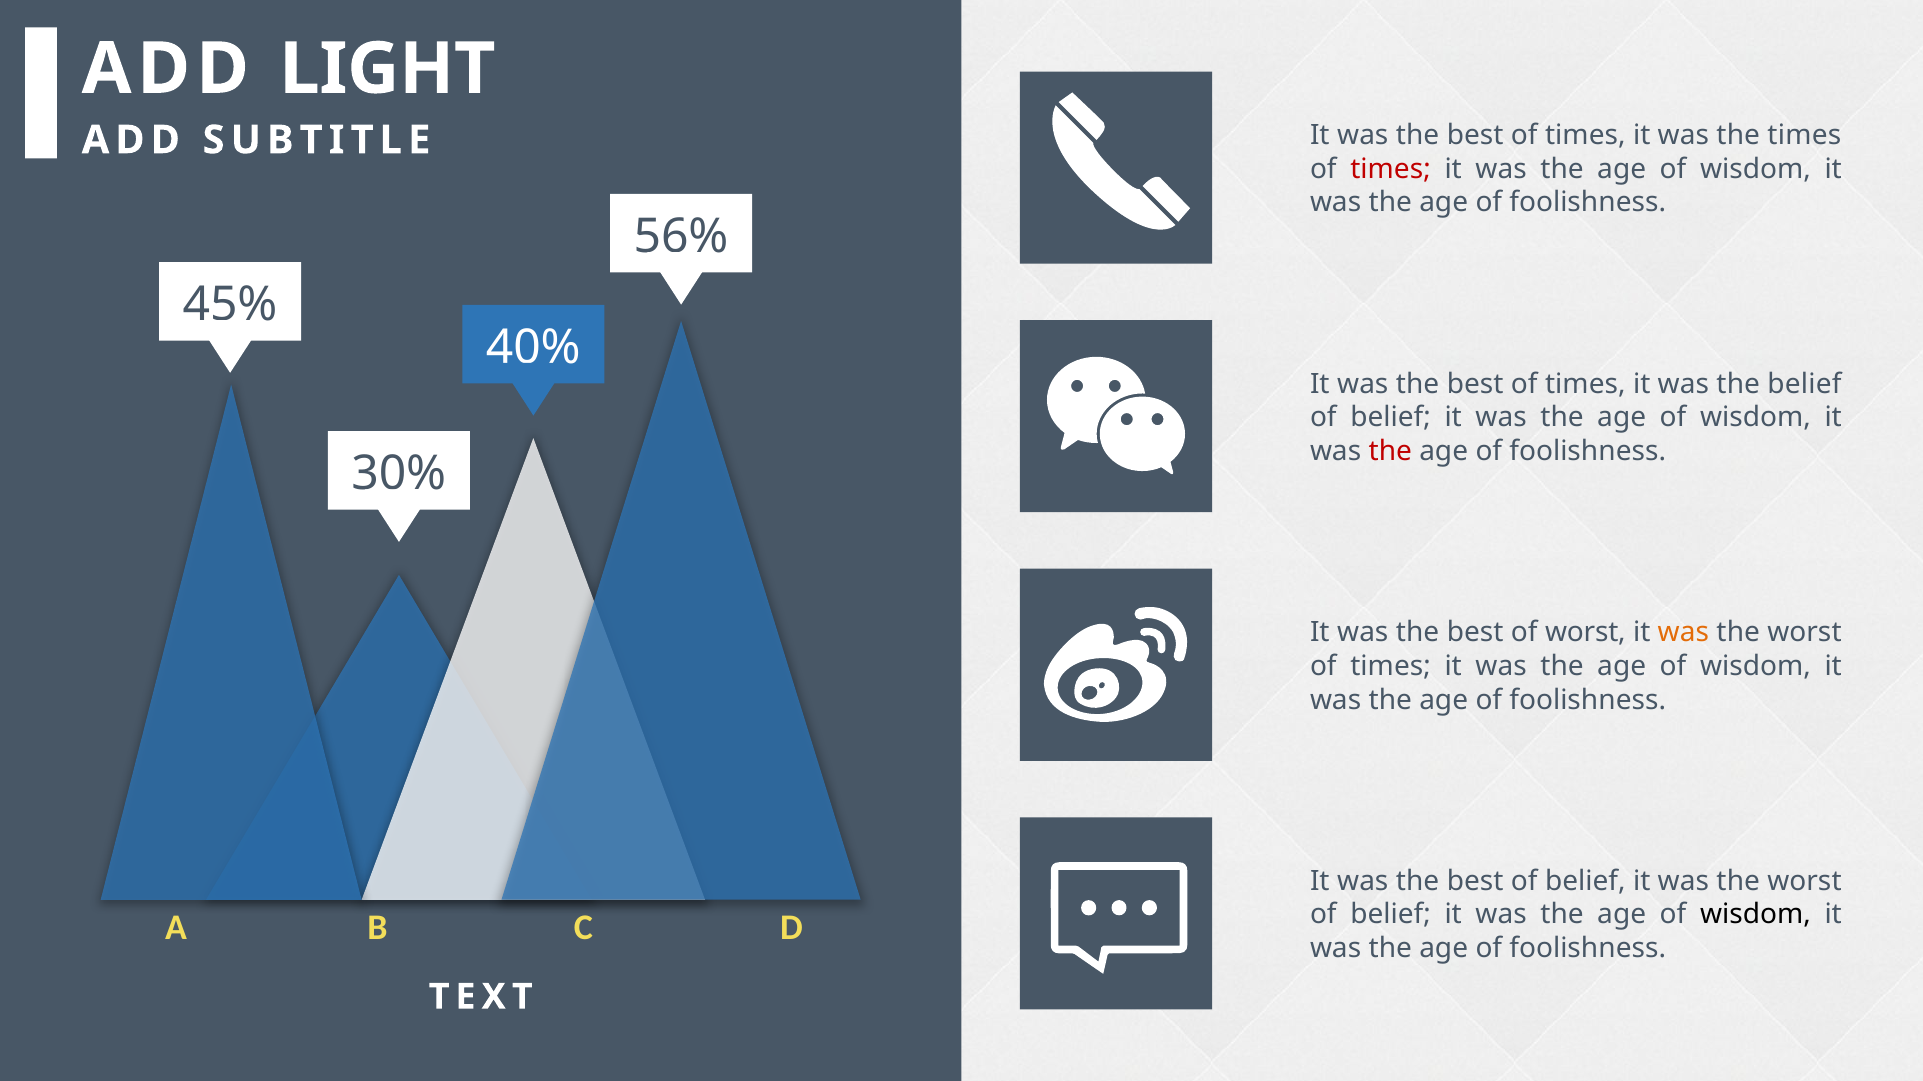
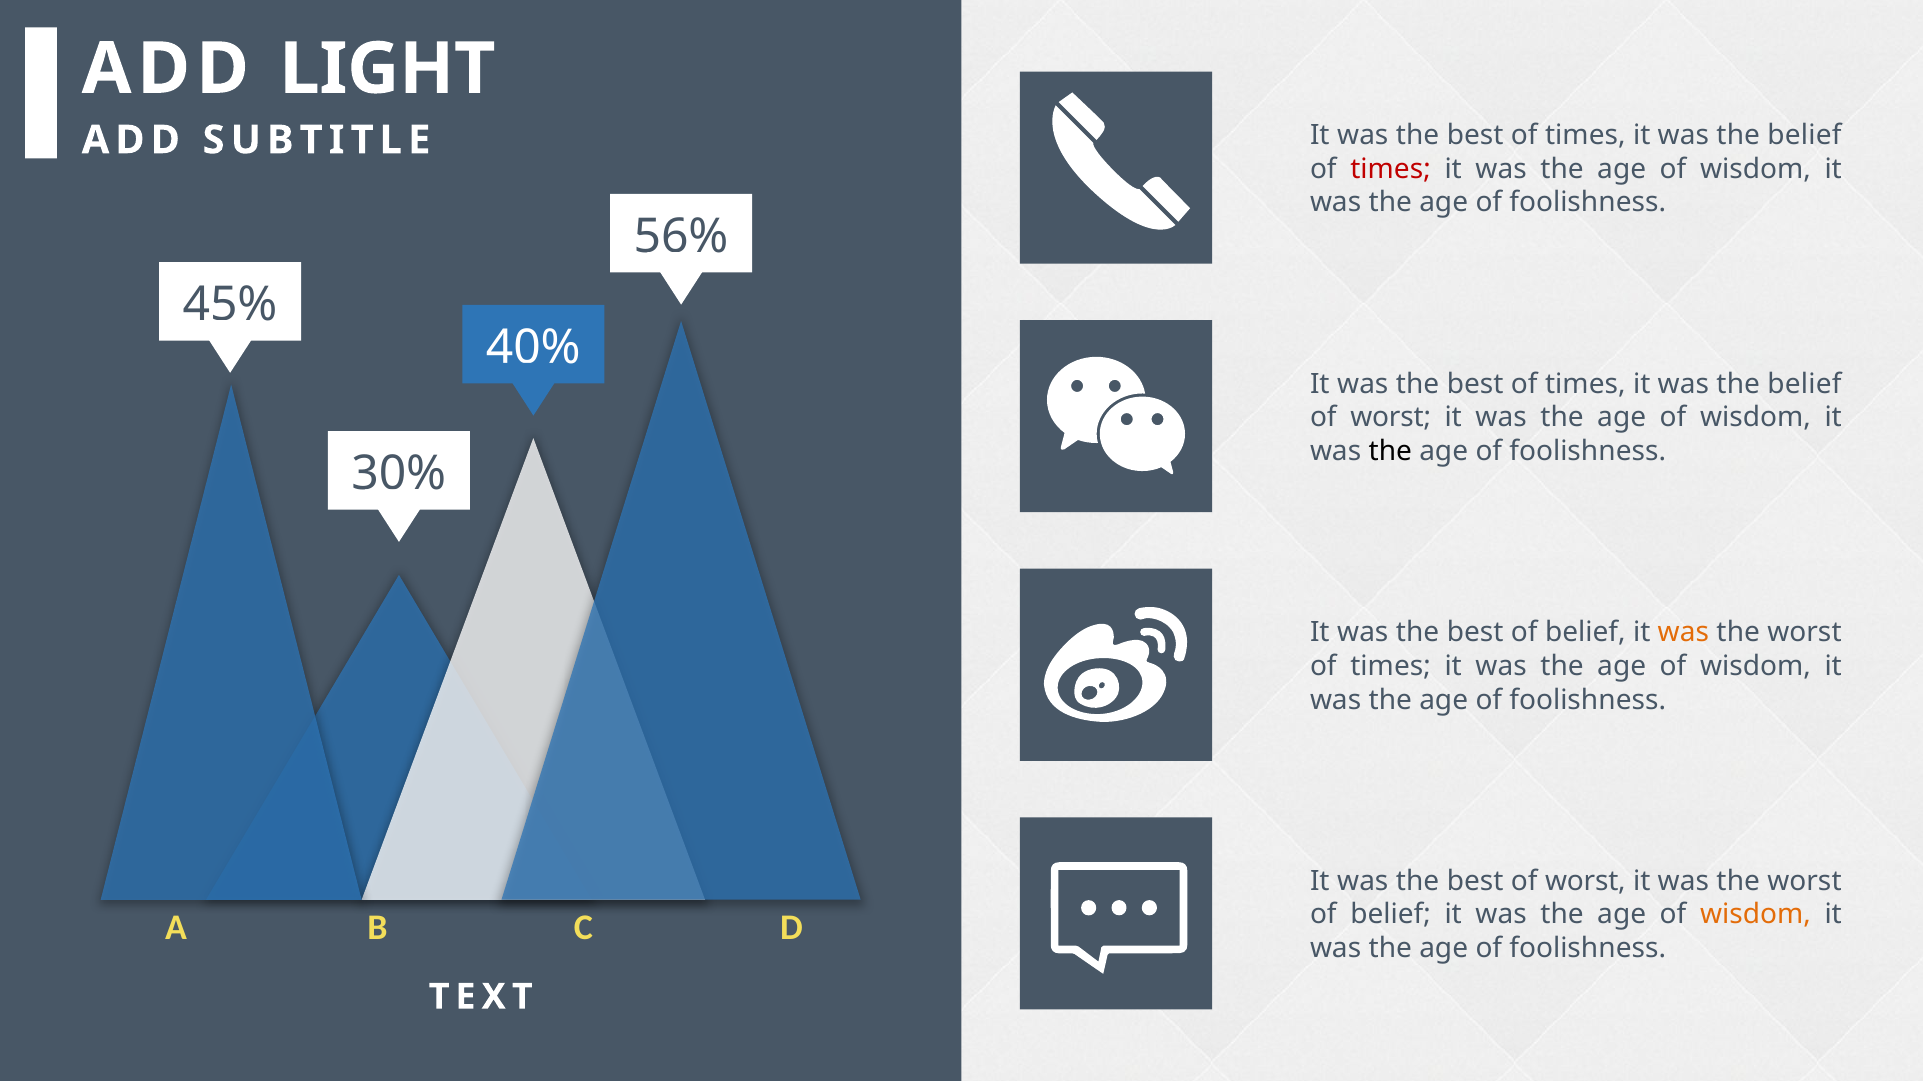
times at (1804, 135): times -> belief
belief at (1391, 418): belief -> worst
the at (1390, 451) colour: red -> black
best of worst: worst -> belief
best of belief: belief -> worst
wisdom at (1755, 915) colour: black -> orange
